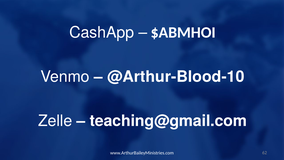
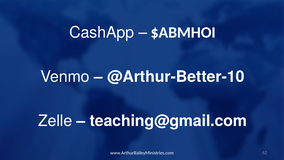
@Arthur-Blood-10: @Arthur-Blood-10 -> @Arthur-Better-10
